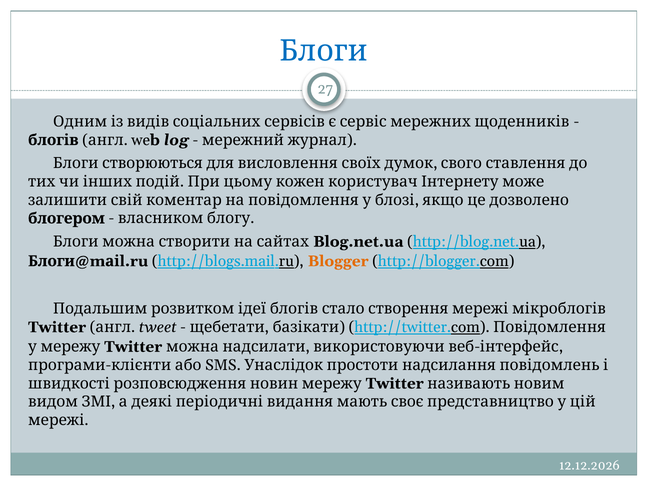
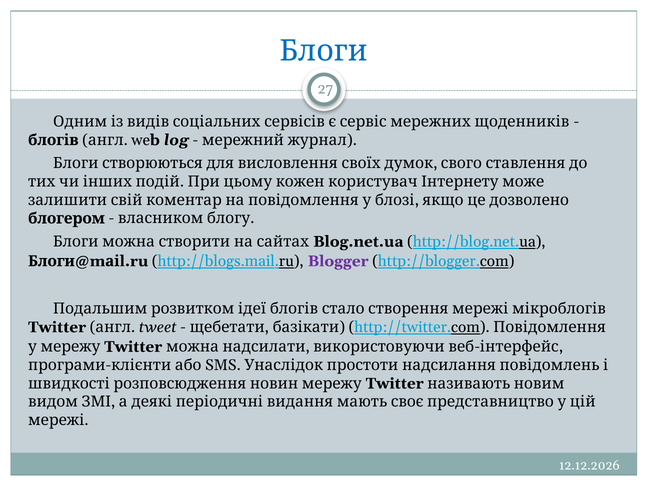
Blogger colour: orange -> purple
